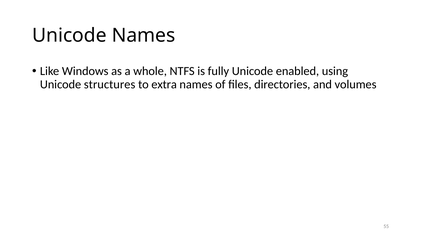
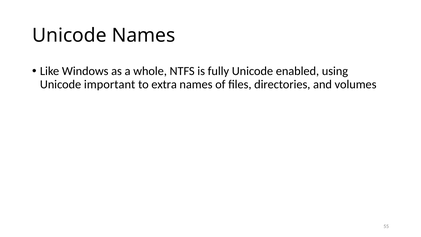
structures: structures -> important
